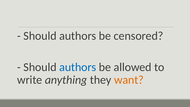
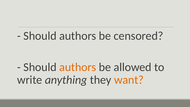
authors at (78, 67) colour: blue -> orange
